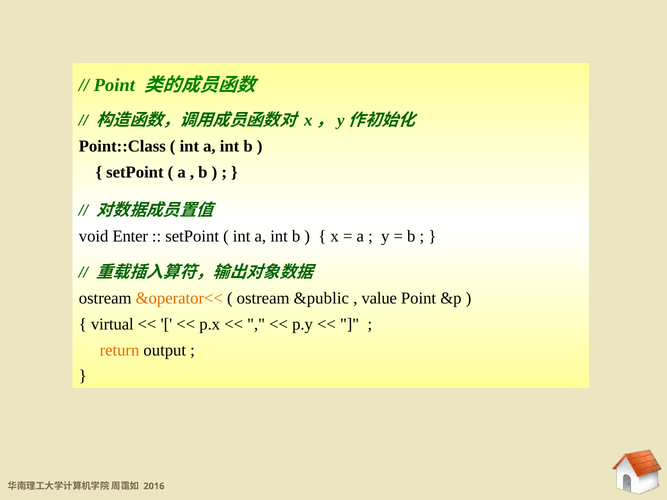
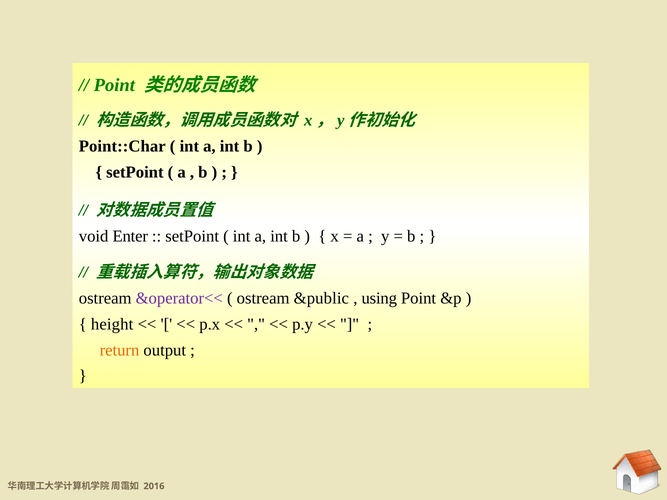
Point::Class: Point::Class -> Point::Char
&operator<< colour: orange -> purple
value: value -> using
virtual: virtual -> height
